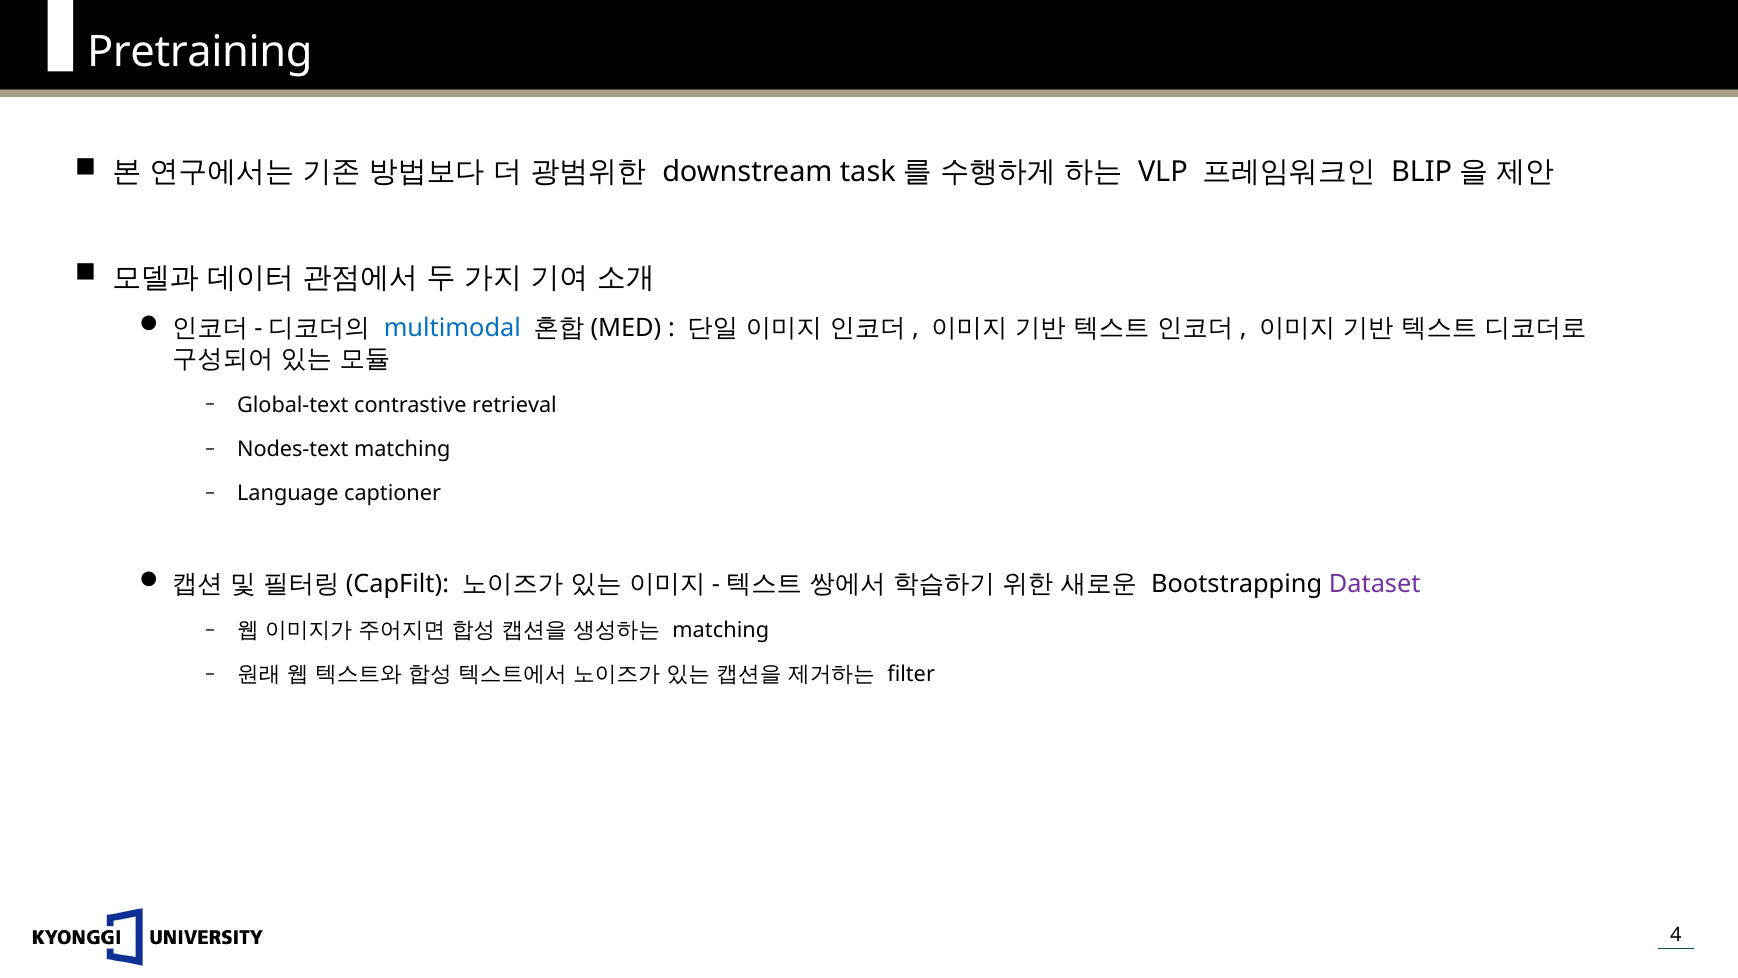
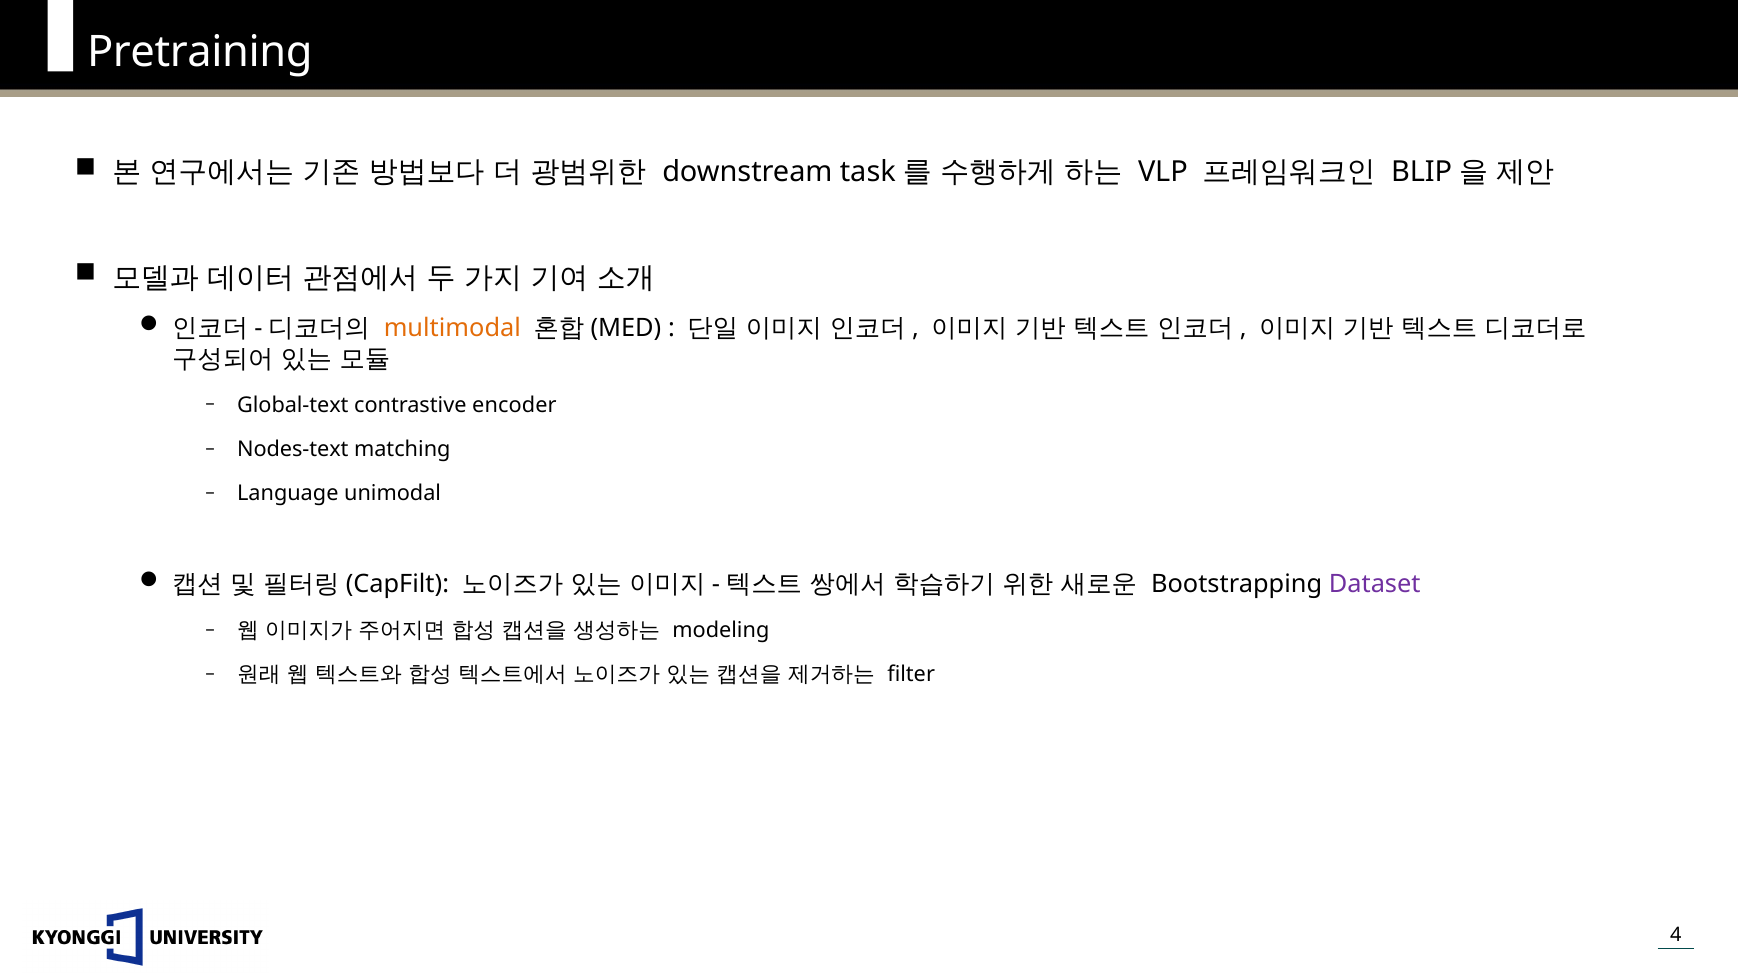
multimodal colour: blue -> orange
retrieval: retrieval -> encoder
captioner: captioner -> unimodal
matching at (721, 630): matching -> modeling
